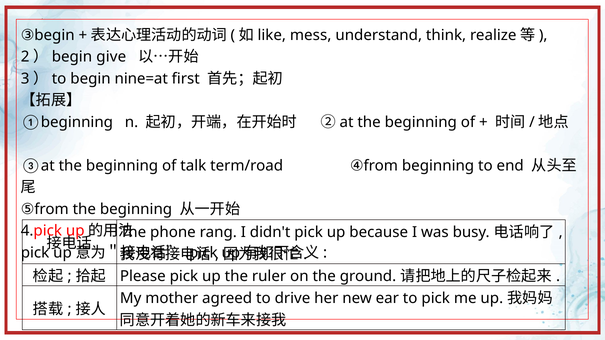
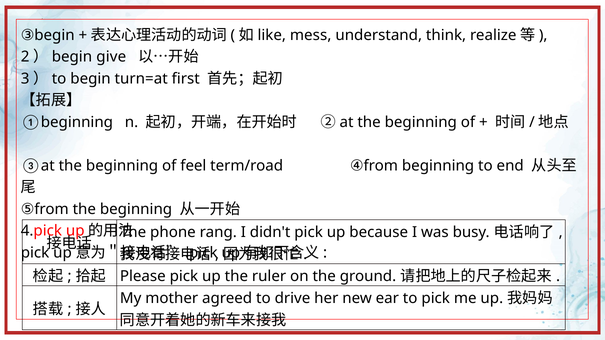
nine=at: nine=at -> turn=at
talk: talk -> feel
